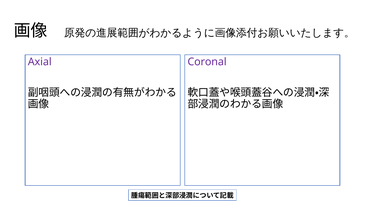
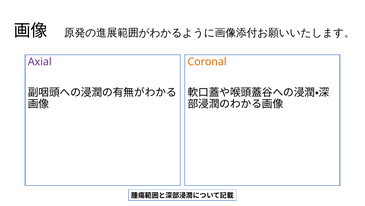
Coronal colour: purple -> orange
